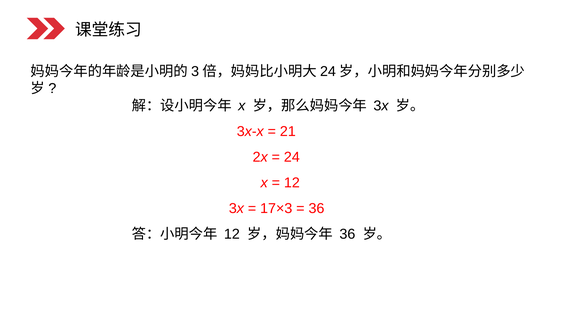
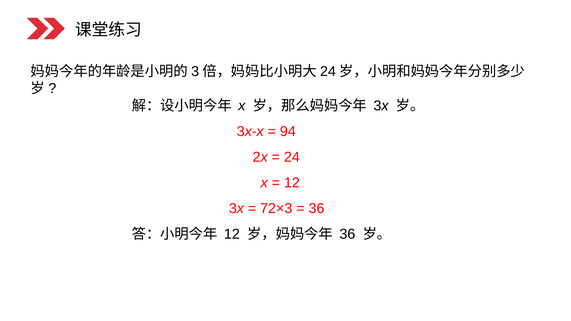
21: 21 -> 94
17×3: 17×3 -> 72×3
